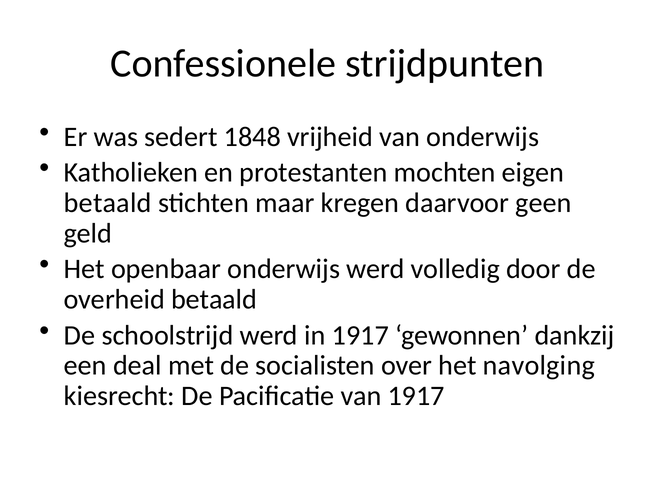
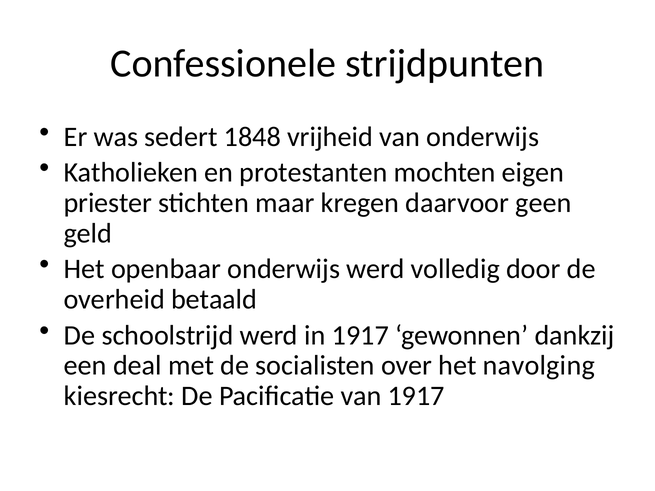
betaald at (108, 203): betaald -> priester
